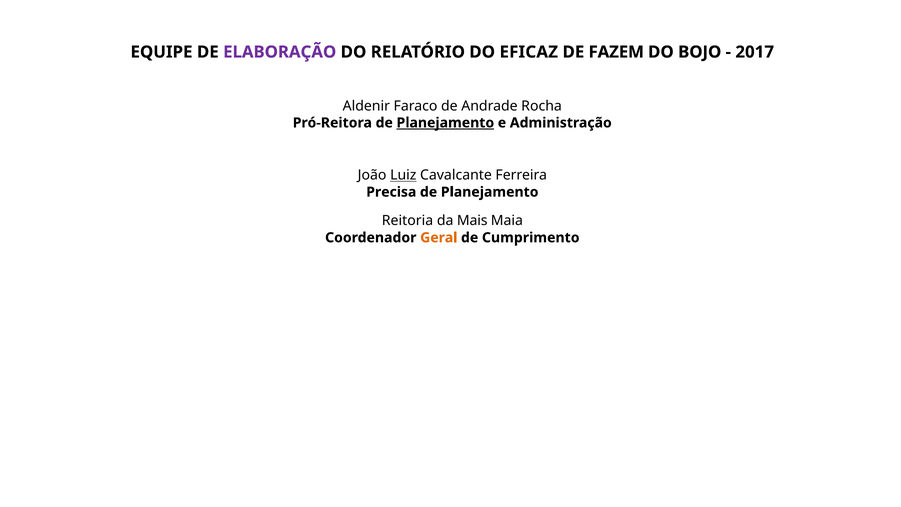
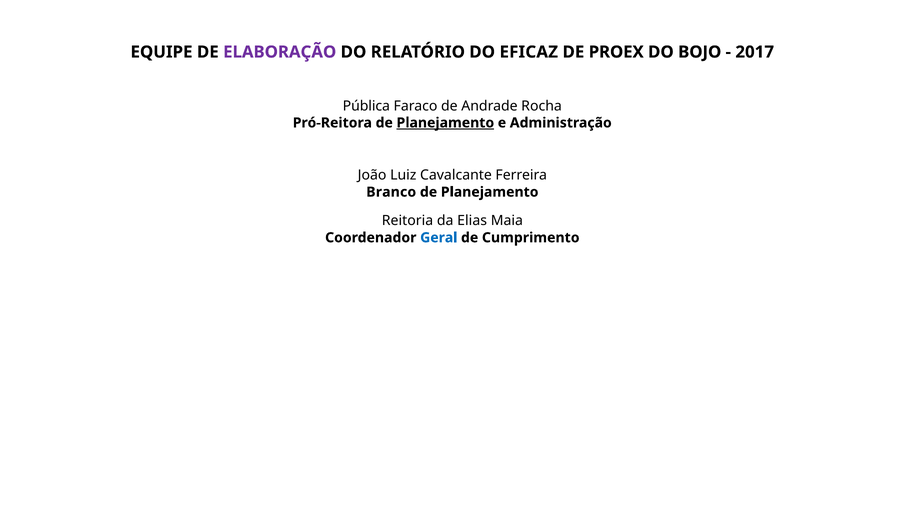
FAZEM: FAZEM -> PROEX
Aldenir: Aldenir -> Pública
Luiz underline: present -> none
Precisa: Precisa -> Branco
Mais: Mais -> Elias
Geral colour: orange -> blue
